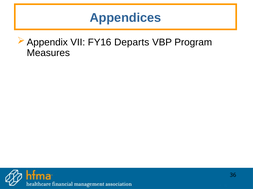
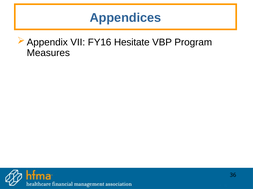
Departs: Departs -> Hesitate
